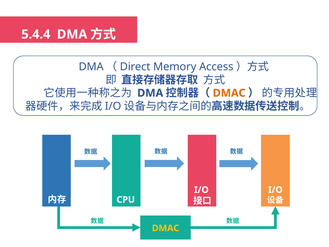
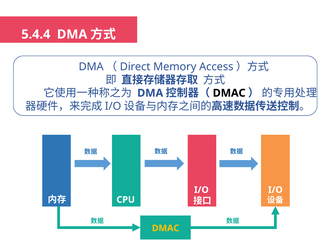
DMAC at (229, 93) colour: orange -> black
